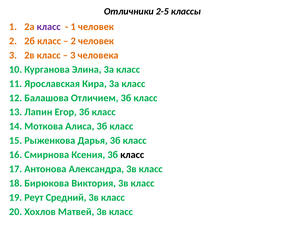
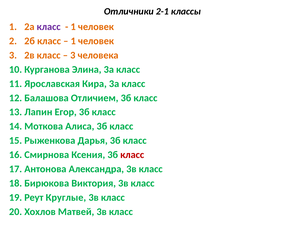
2-5: 2-5 -> 2-1
2 at (73, 41): 2 -> 1
класс at (132, 155) colour: black -> red
Средний: Средний -> Круглые
